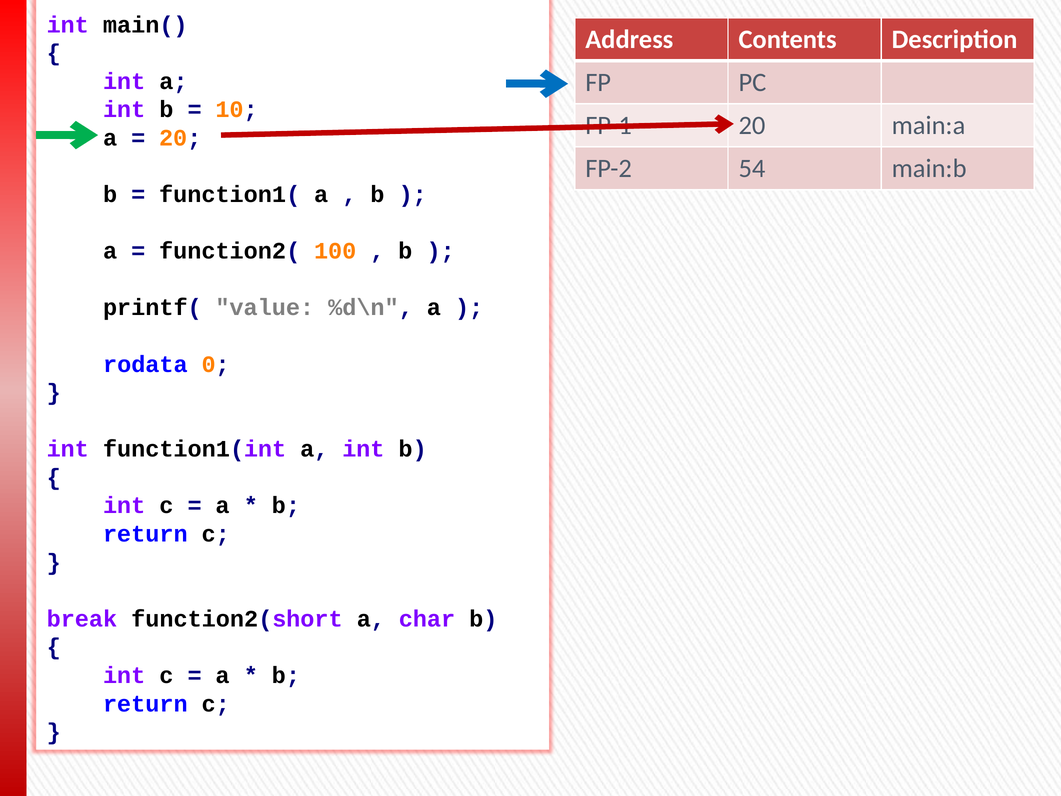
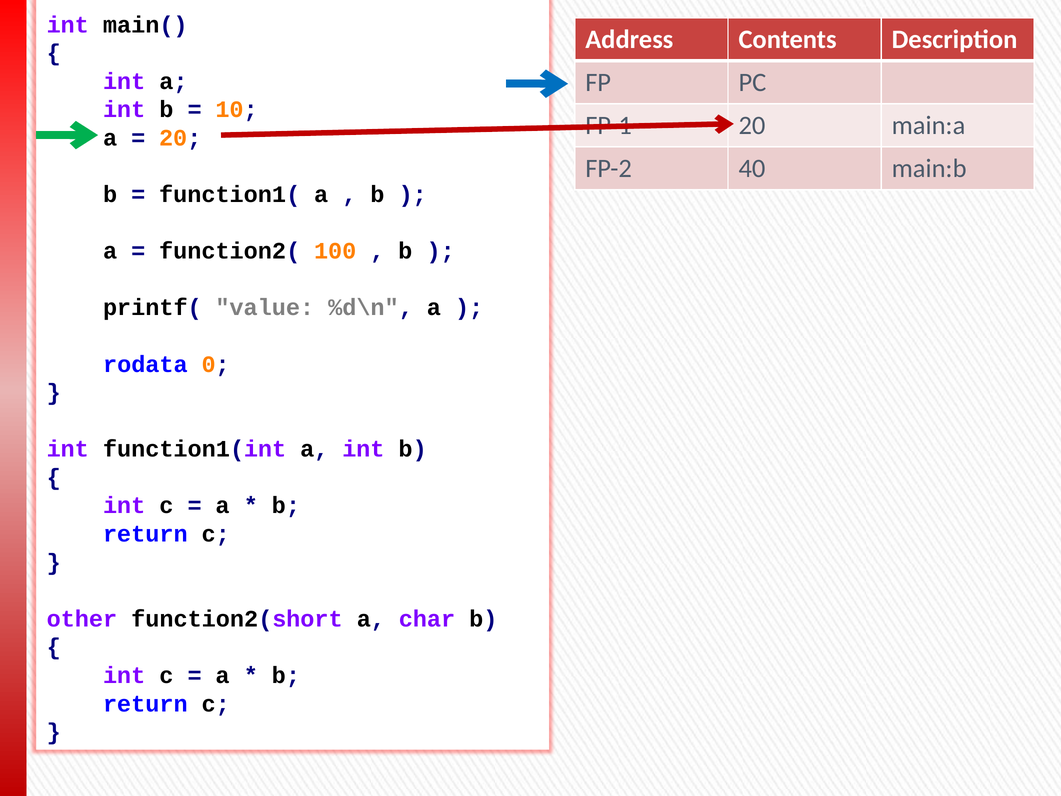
54: 54 -> 40
break: break -> other
